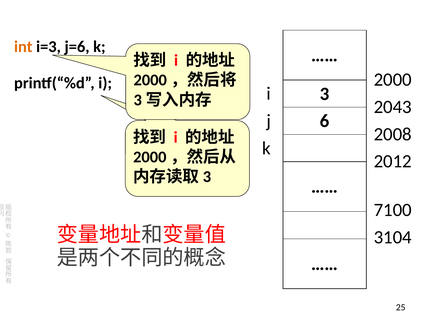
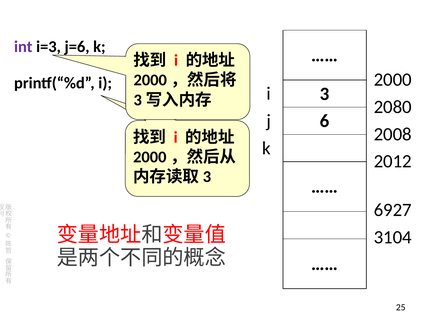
int colour: orange -> purple
2043: 2043 -> 2080
7100: 7100 -> 6927
